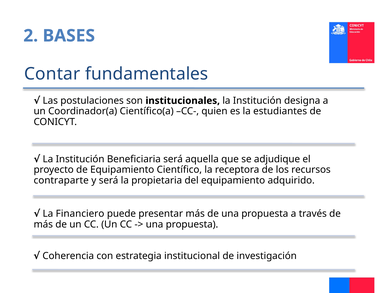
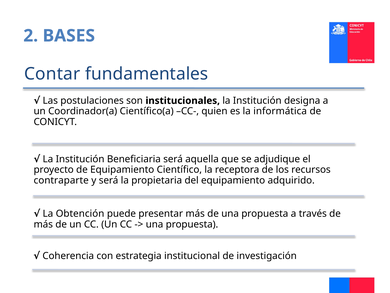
estudiantes: estudiantes -> informática
Financiero: Financiero -> Obtención
